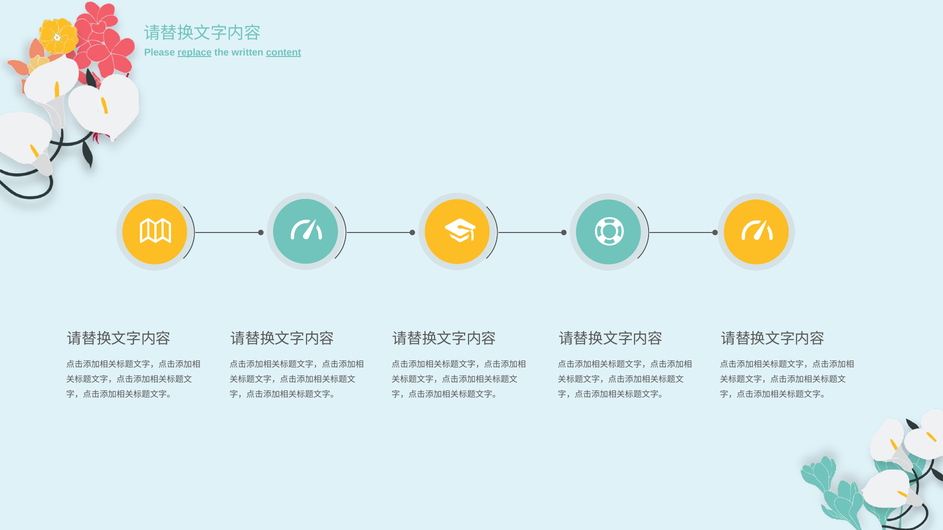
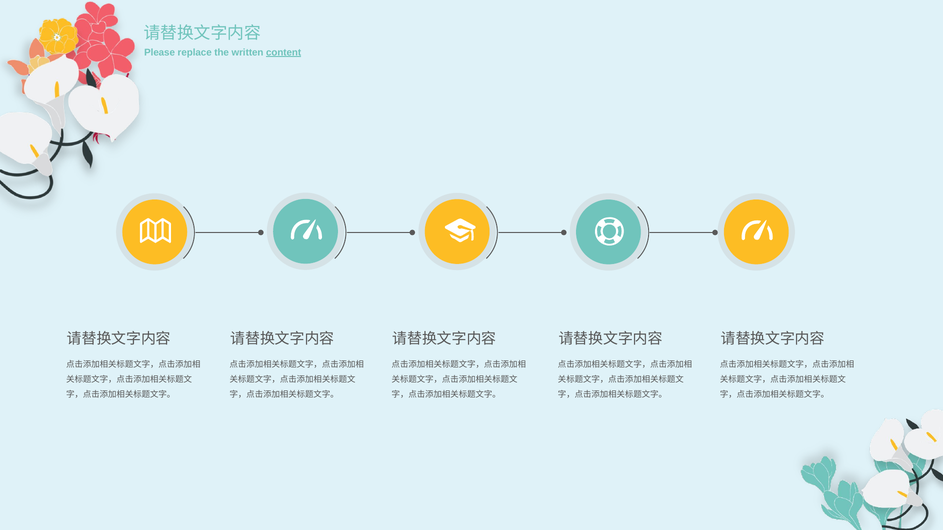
replace underline: present -> none
